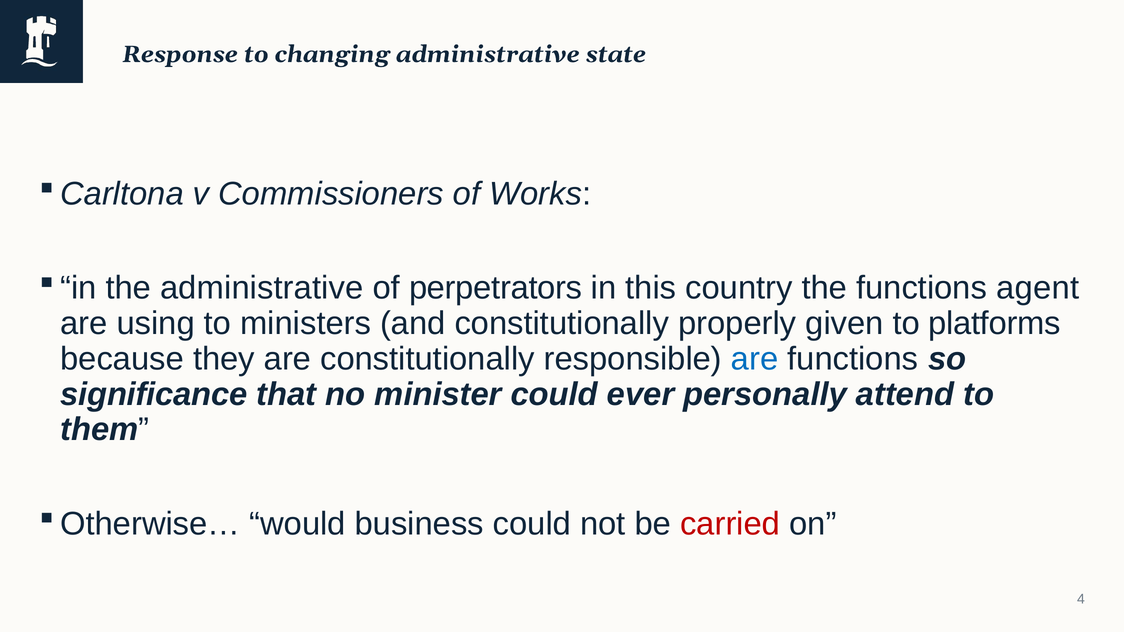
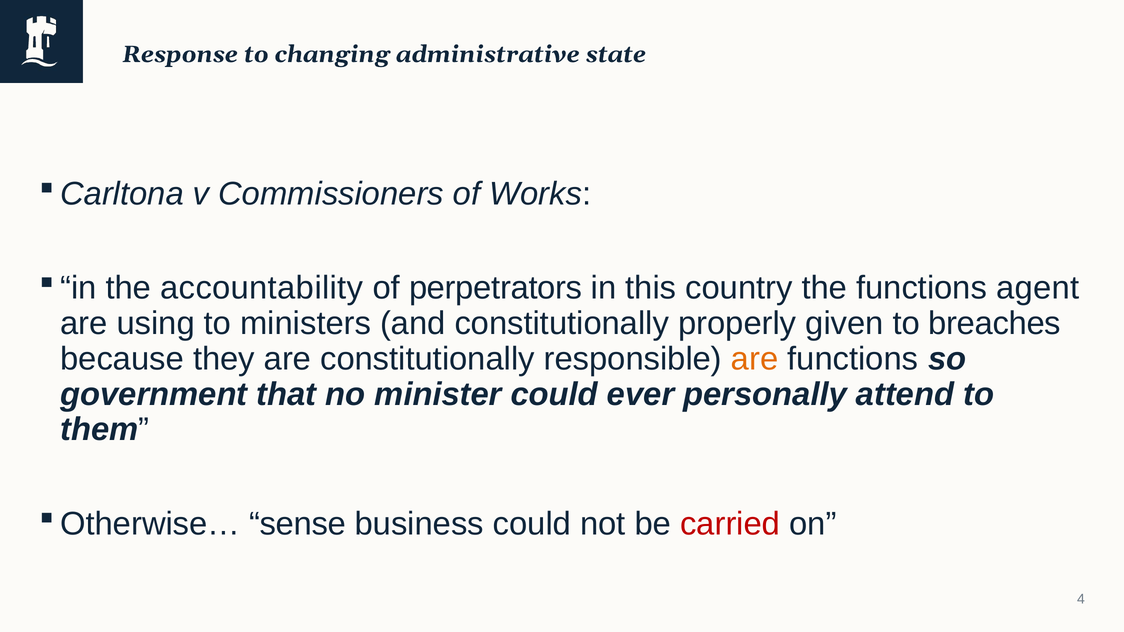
the administrative: administrative -> accountability
platforms: platforms -> breaches
are at (755, 359) colour: blue -> orange
significance: significance -> government
would: would -> sense
